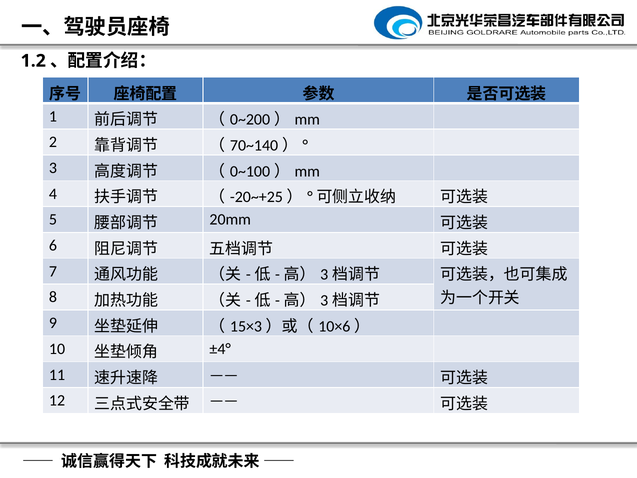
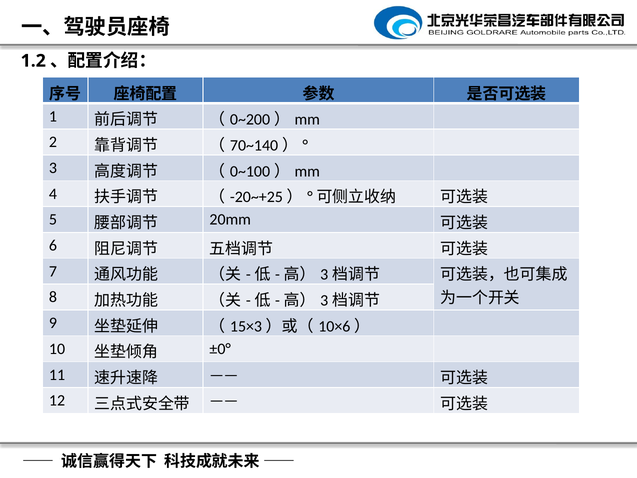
±4°: ±4° -> ±0°
